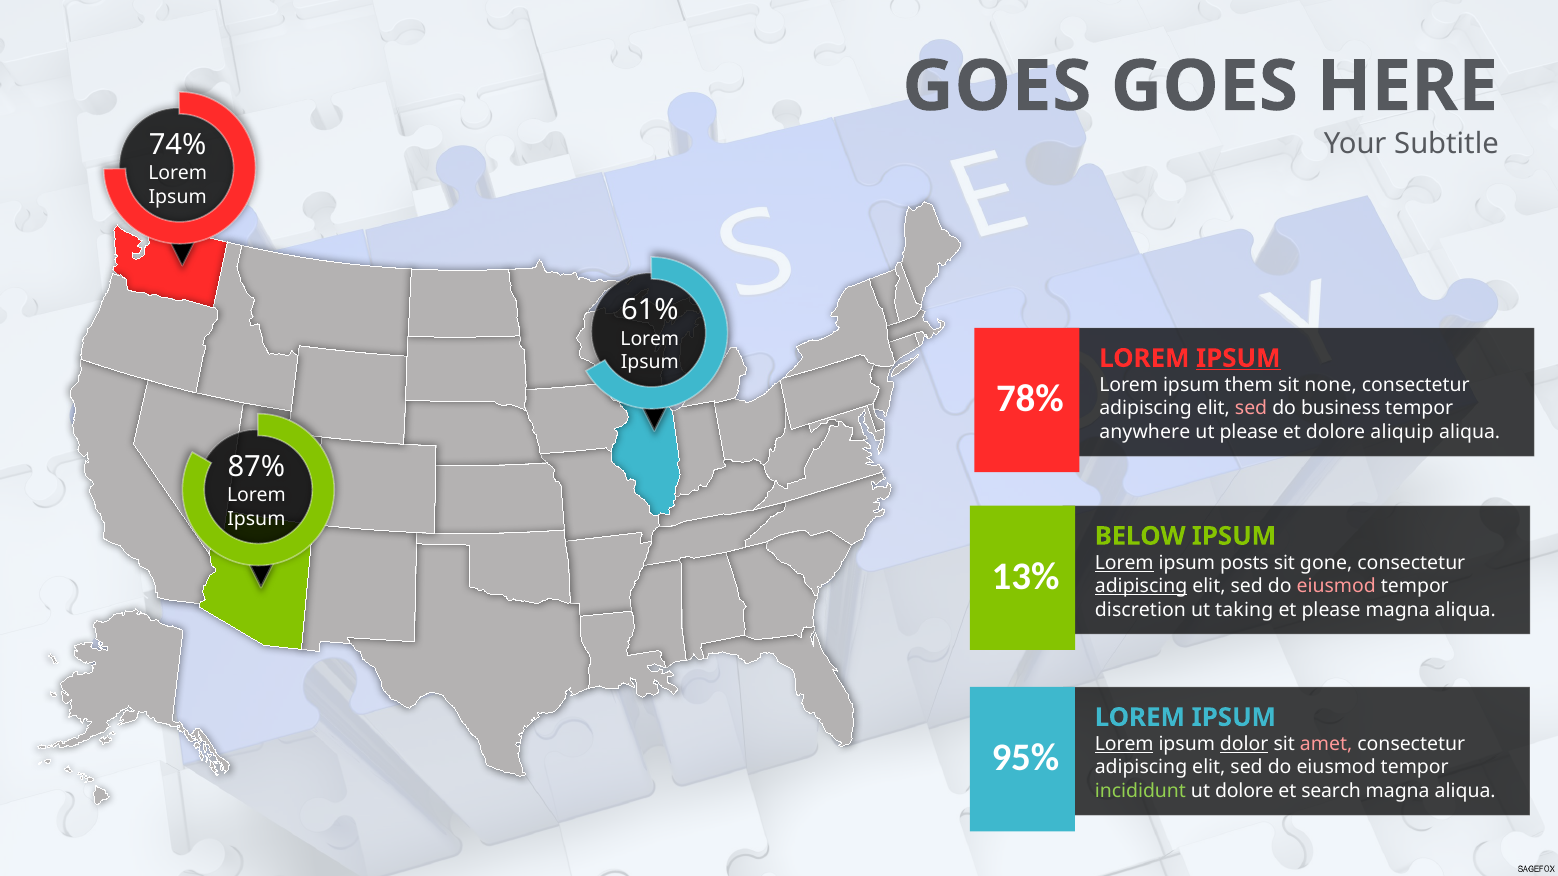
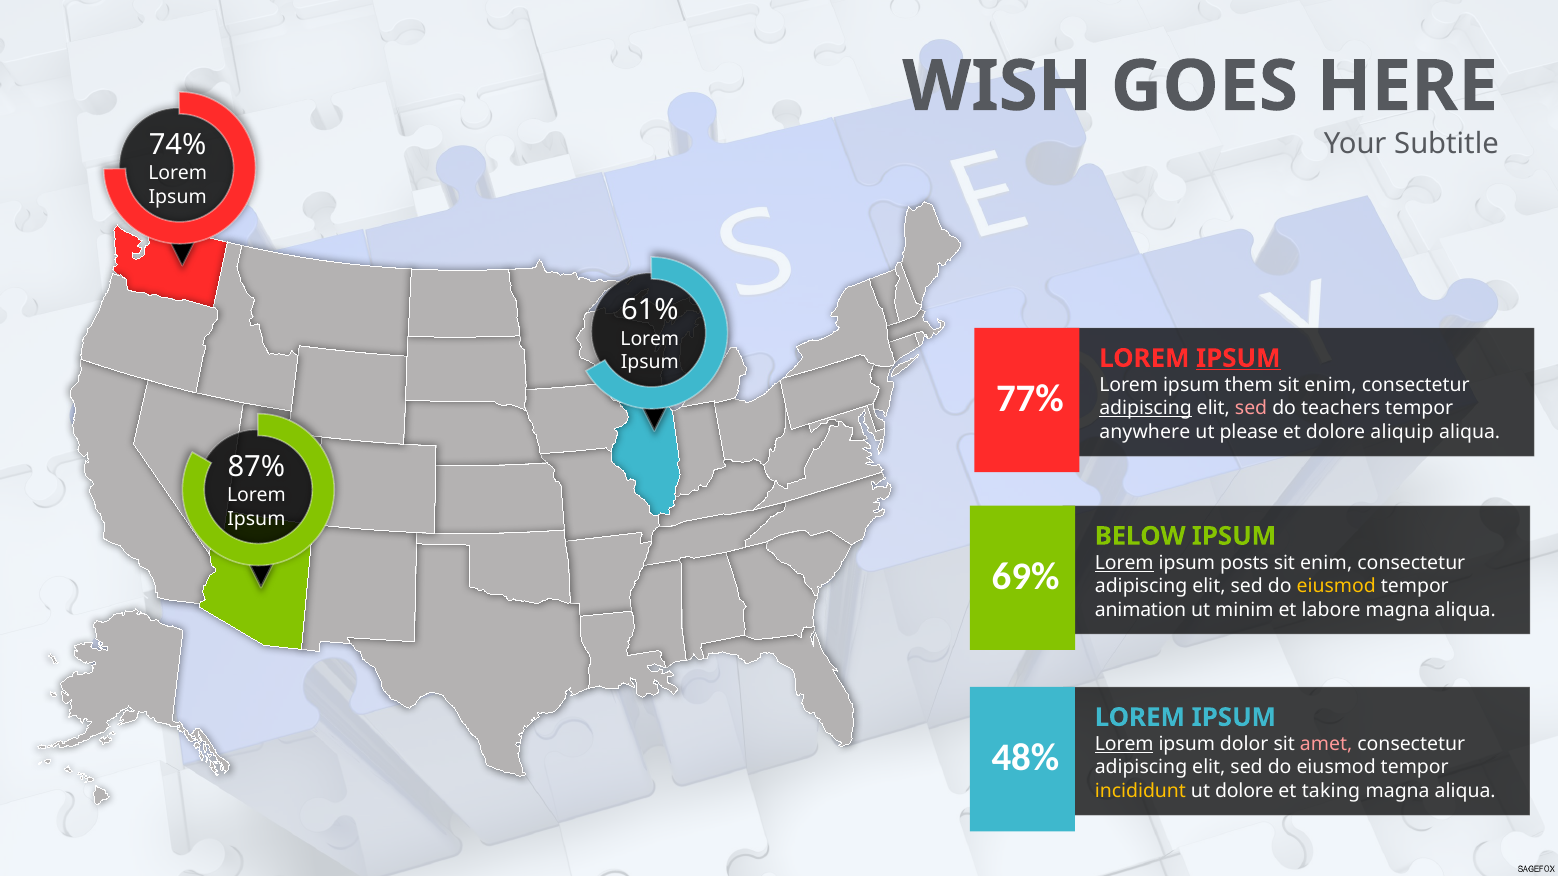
GOES at (997, 87): GOES -> WISH
none at (1331, 385): none -> enim
78%: 78% -> 77%
adipiscing at (1146, 409) underline: none -> present
business: business -> teachers
gone at (1326, 563): gone -> enim
13%: 13% -> 69%
adipiscing at (1141, 587) underline: present -> none
eiusmod at (1336, 587) colour: pink -> yellow
discretion: discretion -> animation
taking: taking -> minim
et please: please -> labore
dolor underline: present -> none
95%: 95% -> 48%
incididunt colour: light green -> yellow
search: search -> taking
